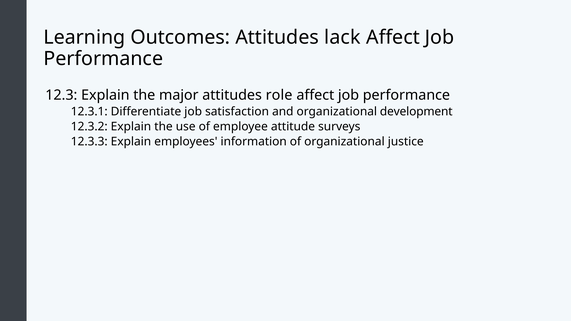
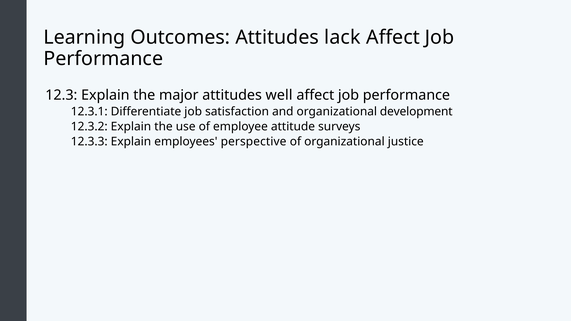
role: role -> well
information: information -> perspective
